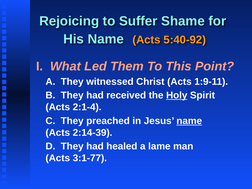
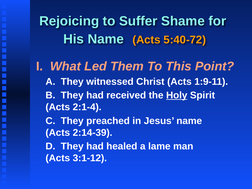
5:40-92: 5:40-92 -> 5:40-72
name at (189, 121) underline: present -> none
3:1-77: 3:1-77 -> 3:1-12
